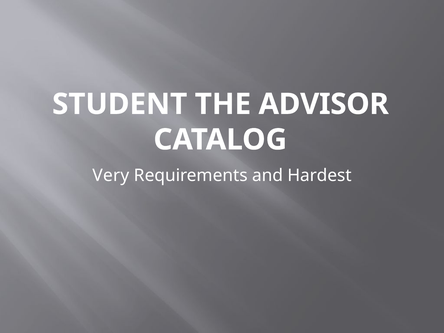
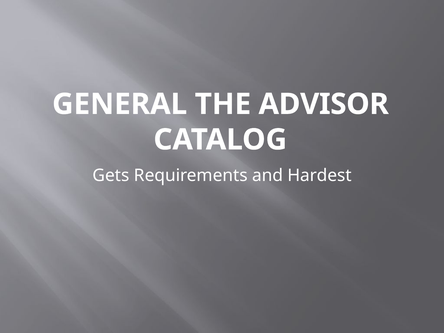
STUDENT: STUDENT -> GENERAL
Very: Very -> Gets
